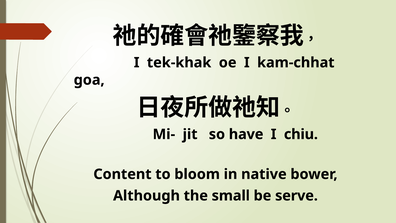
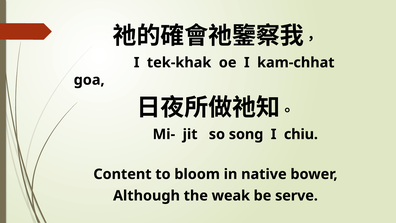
have: have -> song
small: small -> weak
